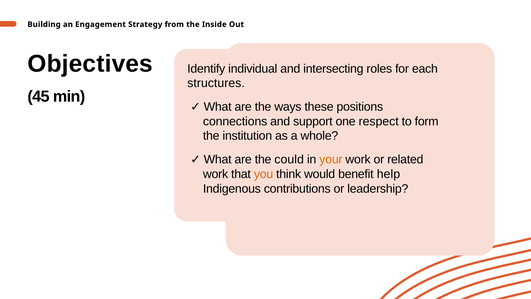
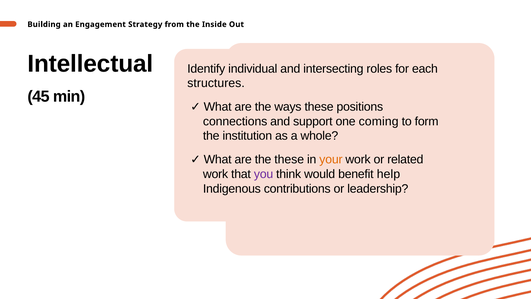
Objectives: Objectives -> Intellectual
respect: respect -> coming
the could: could -> these
you colour: orange -> purple
